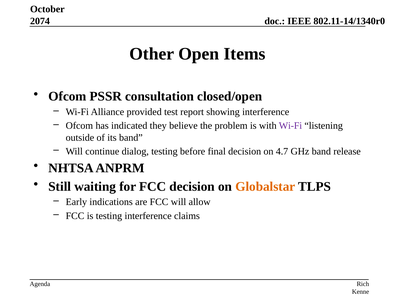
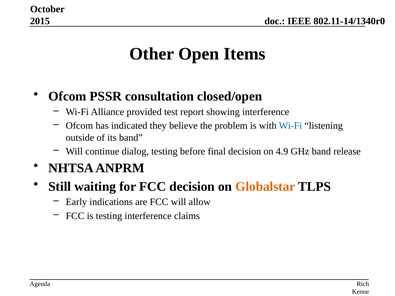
2074: 2074 -> 2015
Wi-Fi at (290, 126) colour: purple -> blue
4.7: 4.7 -> 4.9
